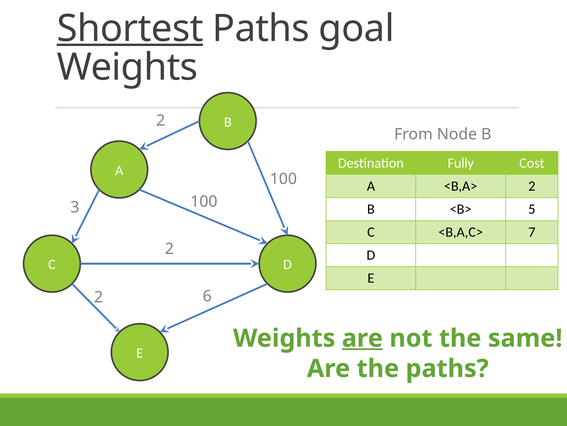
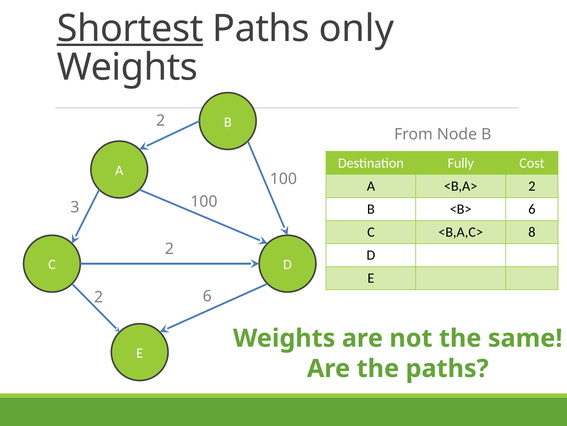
goal: goal -> only
<B> 5: 5 -> 6
7: 7 -> 8
are at (362, 338) underline: present -> none
